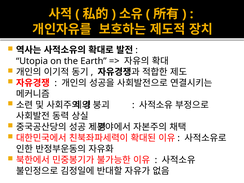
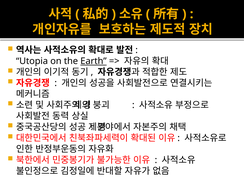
Earth underline: none -> present
